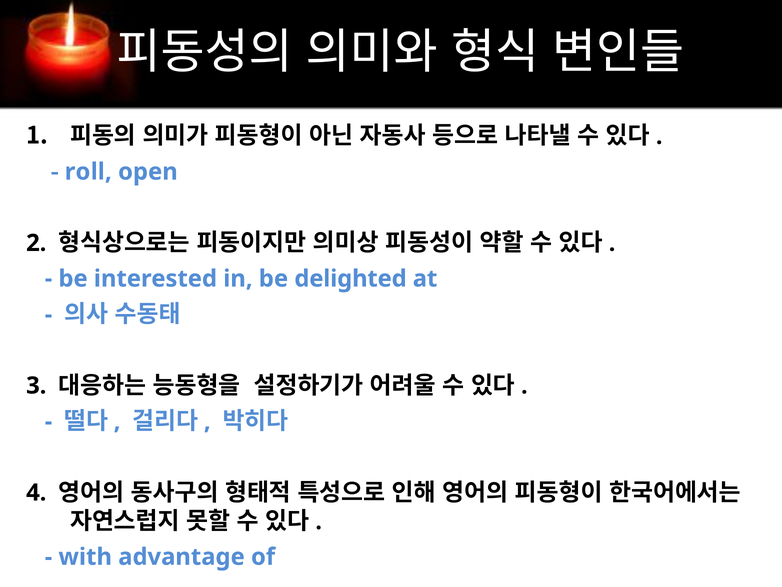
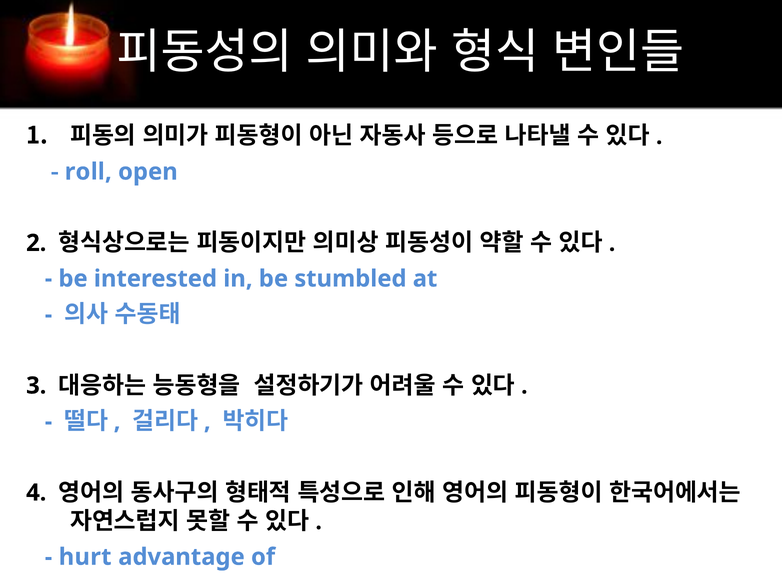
delighted: delighted -> stumbled
with: with -> hurt
